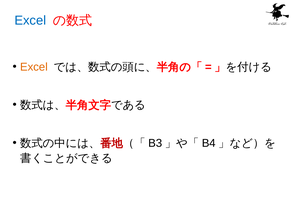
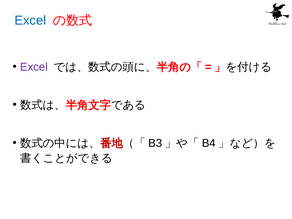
Excel at (34, 67) colour: orange -> purple
